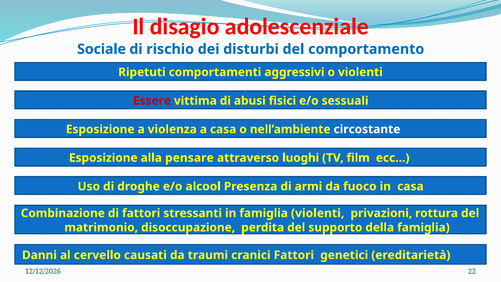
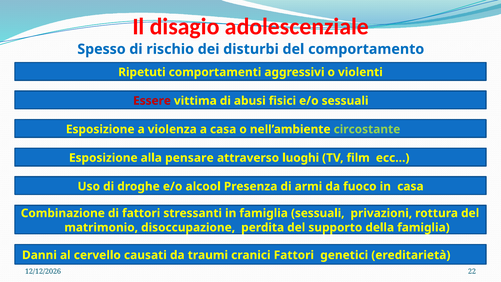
Sociale: Sociale -> Spesso
circostante colour: white -> light green
famiglia violenti: violenti -> sessuali
